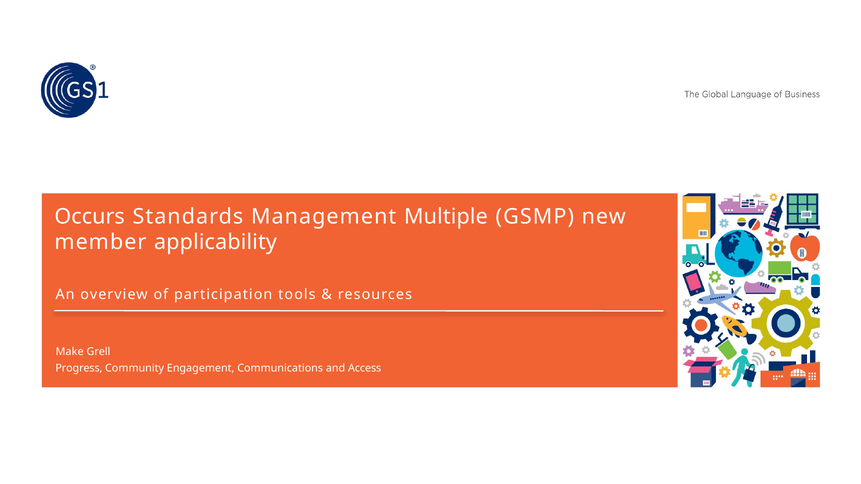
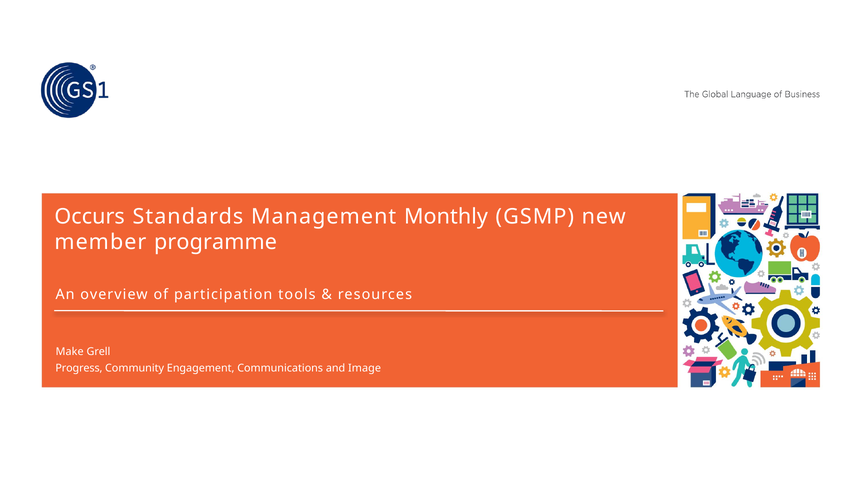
Multiple: Multiple -> Monthly
applicability: applicability -> programme
Access: Access -> Image
